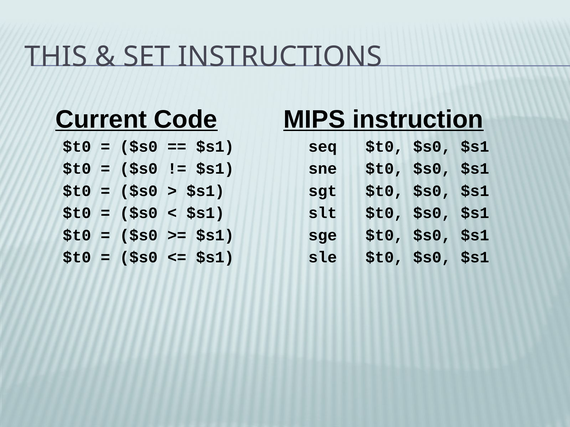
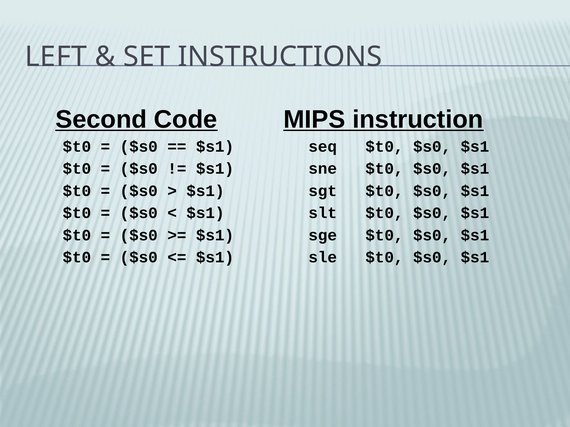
THIS: THIS -> LEFT
Current: Current -> Second
